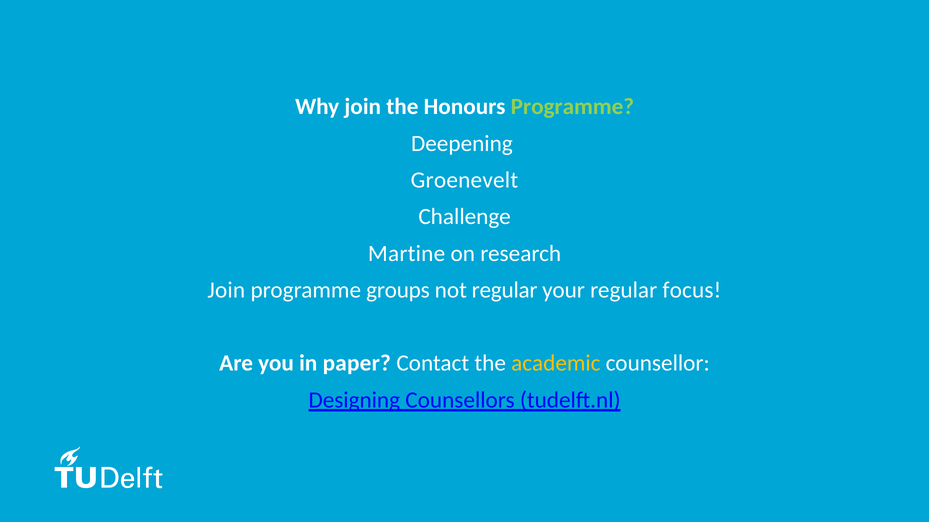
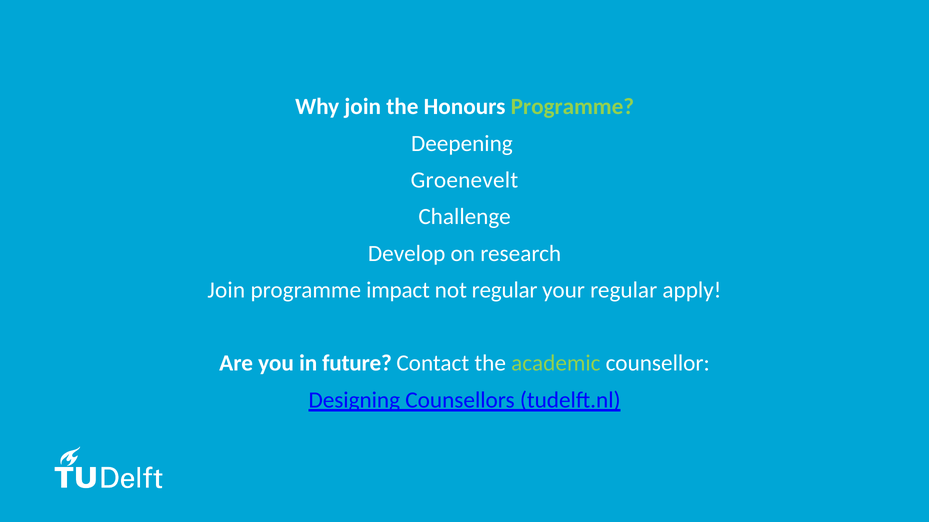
Martine: Martine -> Develop
groups: groups -> impact
focus: focus -> apply
paper: paper -> future
academic colour: yellow -> light green
